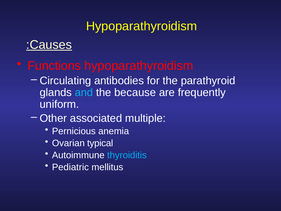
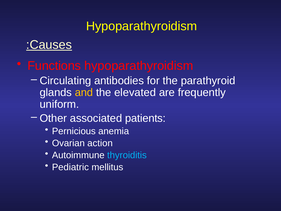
and colour: light blue -> yellow
because: because -> elevated
multiple: multiple -> patients
typical: typical -> action
